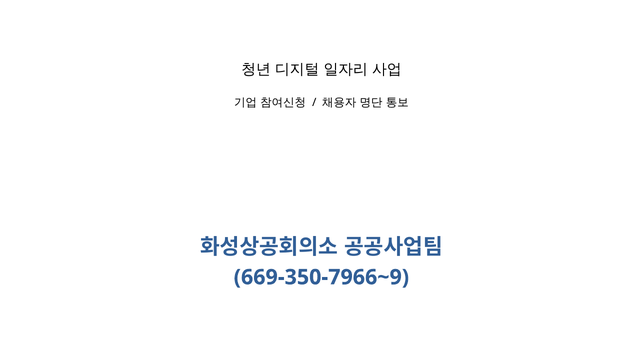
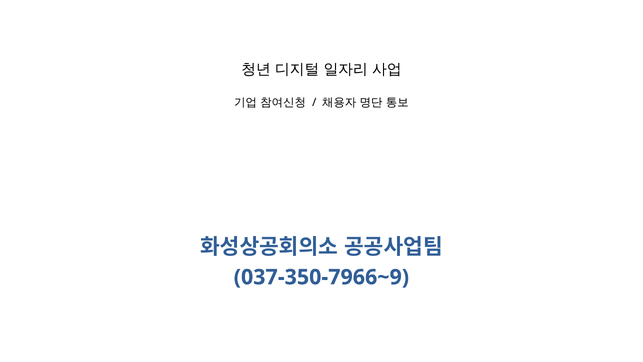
669-350-7966~9: 669-350-7966~9 -> 037-350-7966~9
